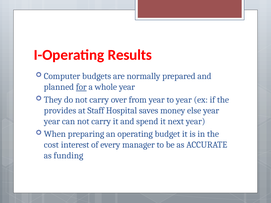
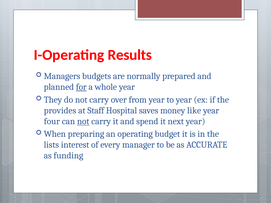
Computer: Computer -> Managers
else: else -> like
year at (52, 121): year -> four
not at (83, 121) underline: none -> present
cost: cost -> lists
